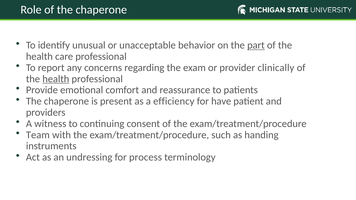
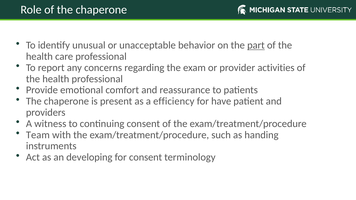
clinically: clinically -> activities
health at (56, 79) underline: present -> none
undressing: undressing -> developing
for process: process -> consent
